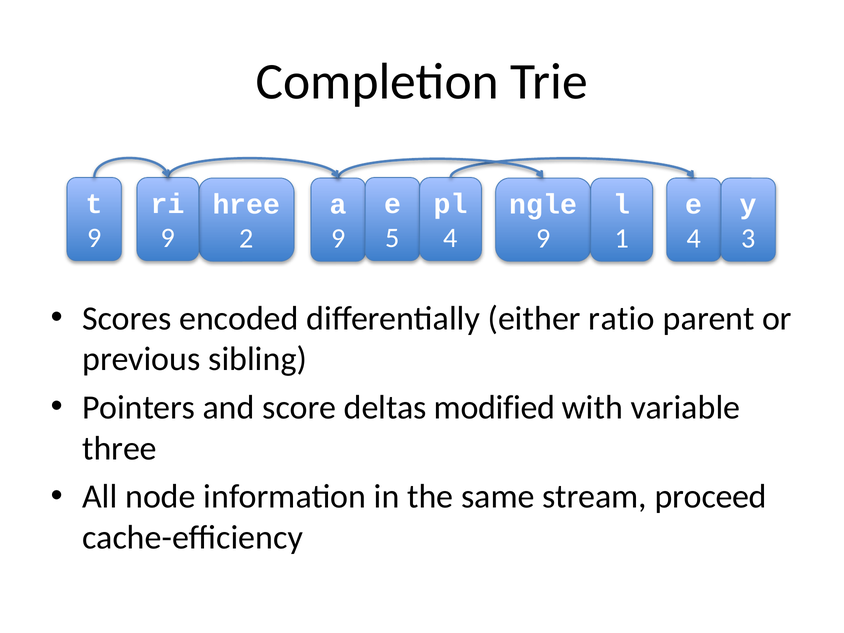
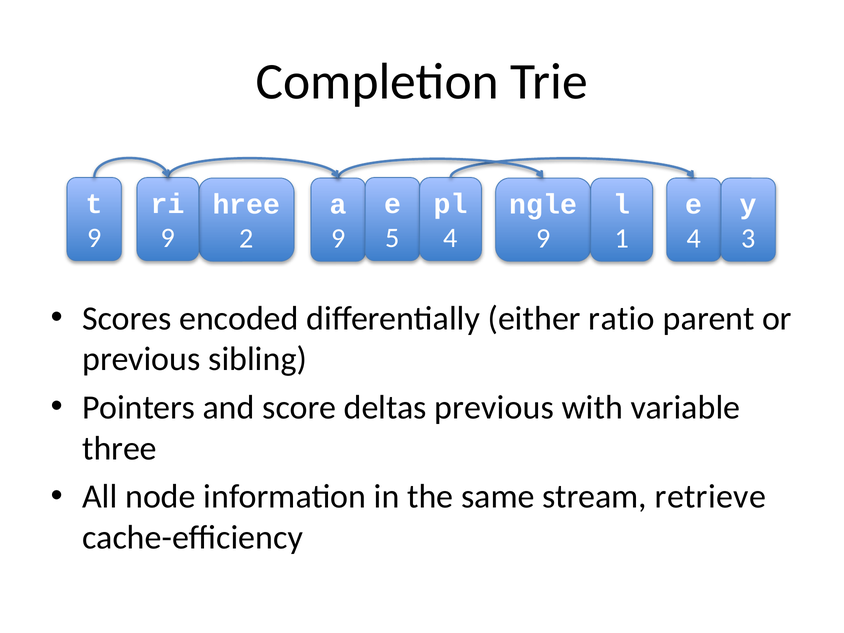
deltas modified: modified -> previous
proceed: proceed -> retrieve
